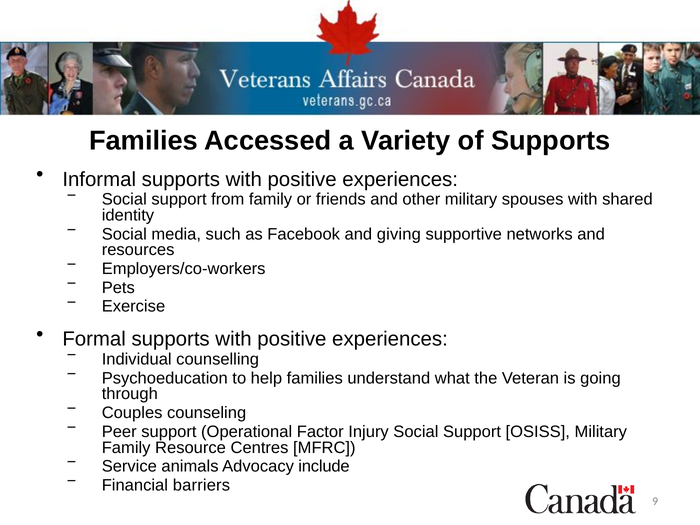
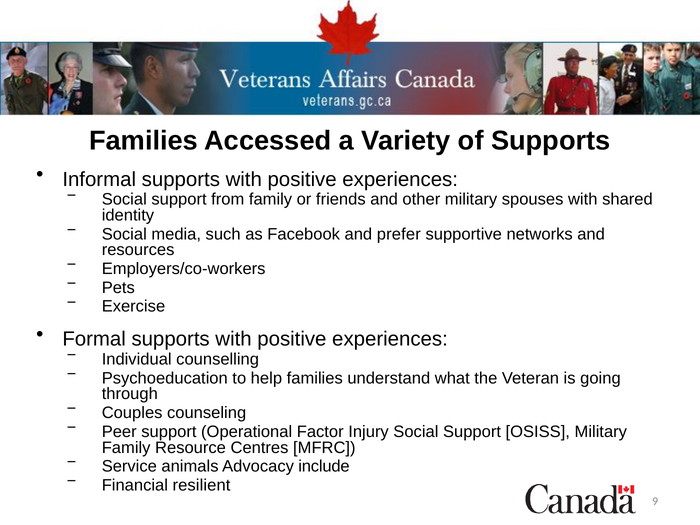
giving: giving -> prefer
barriers: barriers -> resilient
